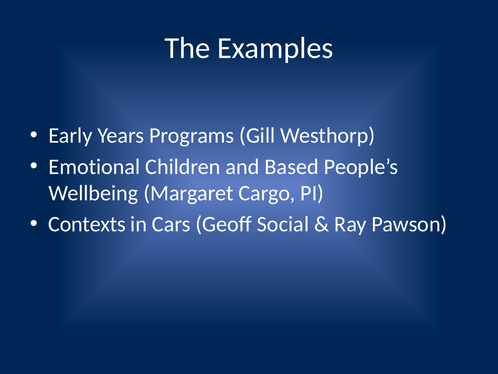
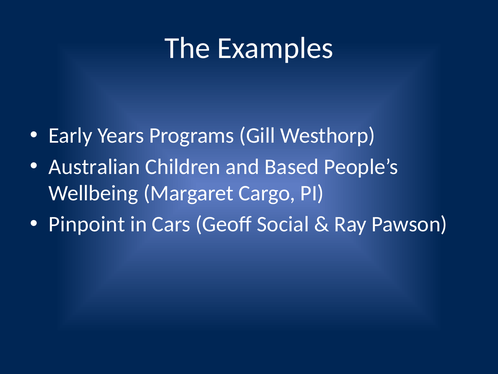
Emotional: Emotional -> Australian
Contexts: Contexts -> Pinpoint
